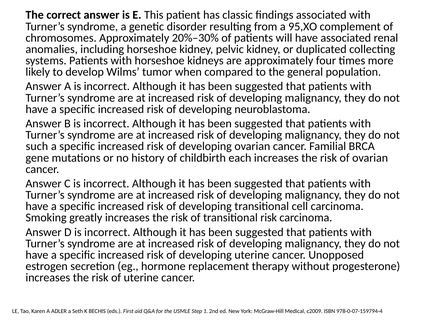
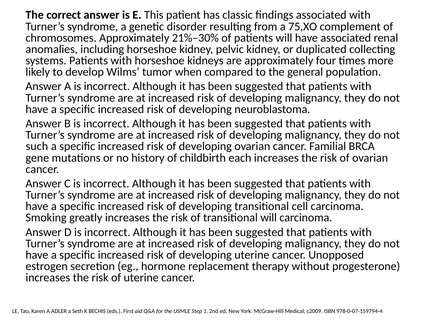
95,XO: 95,XO -> 75,XO
20%–30%: 20%–30% -> 21%–30%
transitional risk: risk -> will
